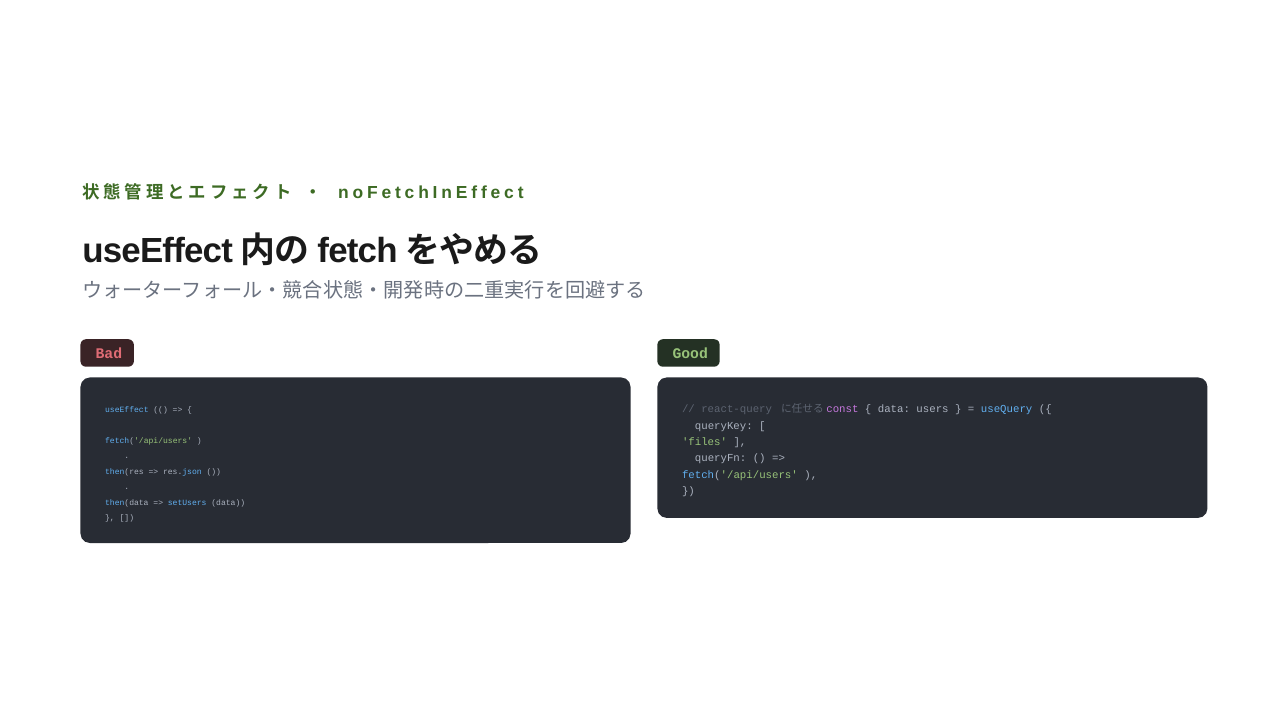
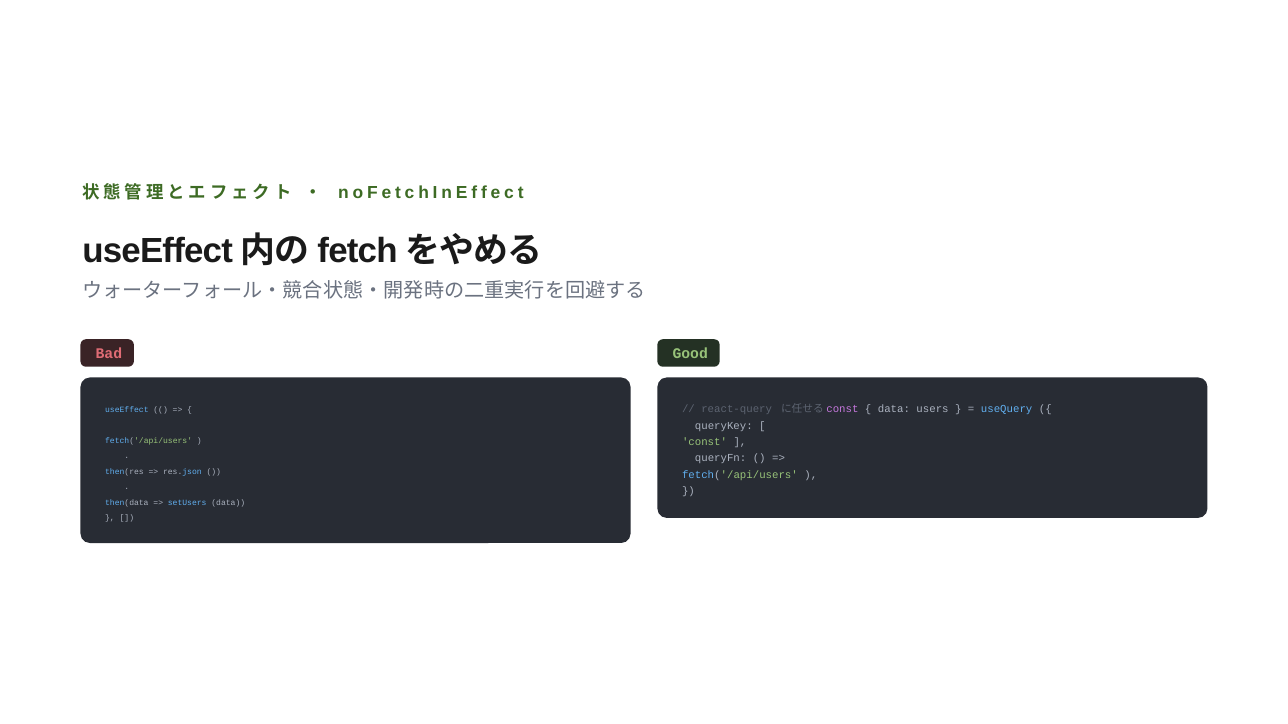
files: files -> const
